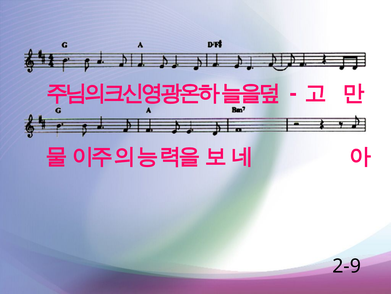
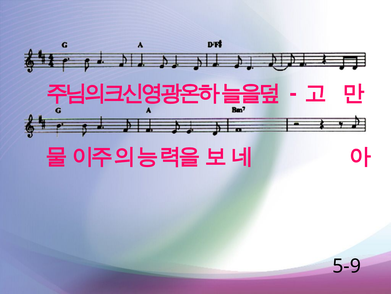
2-9: 2-9 -> 5-9
